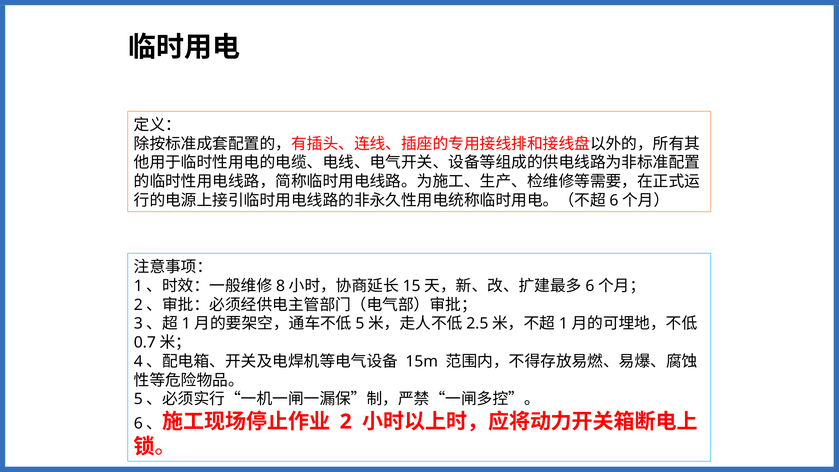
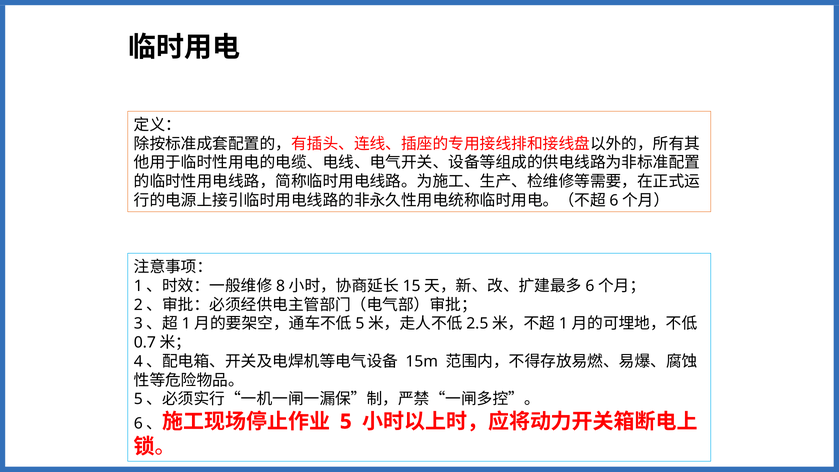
2: 2 -> 5
